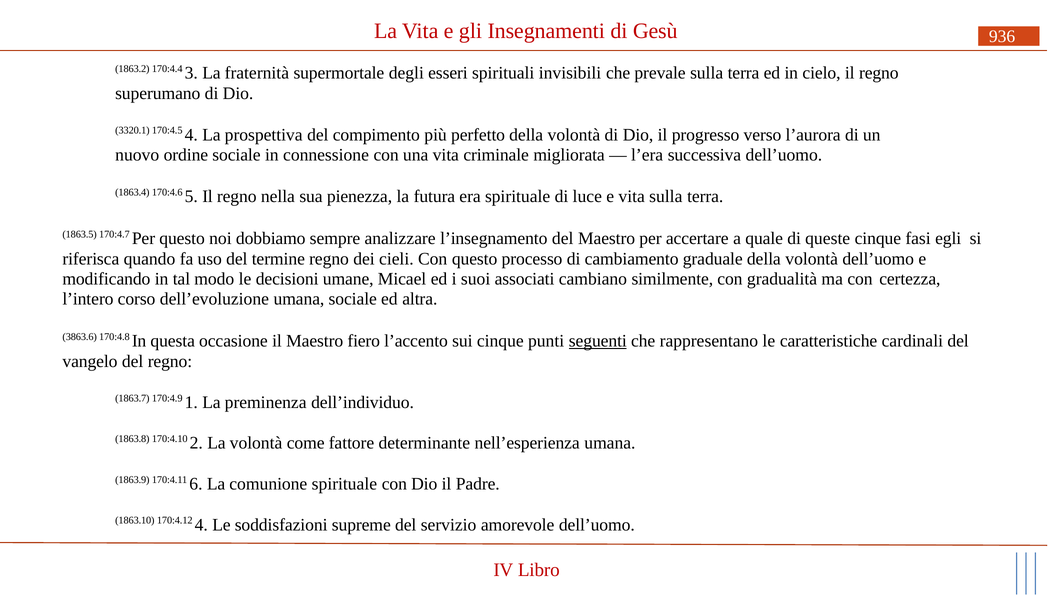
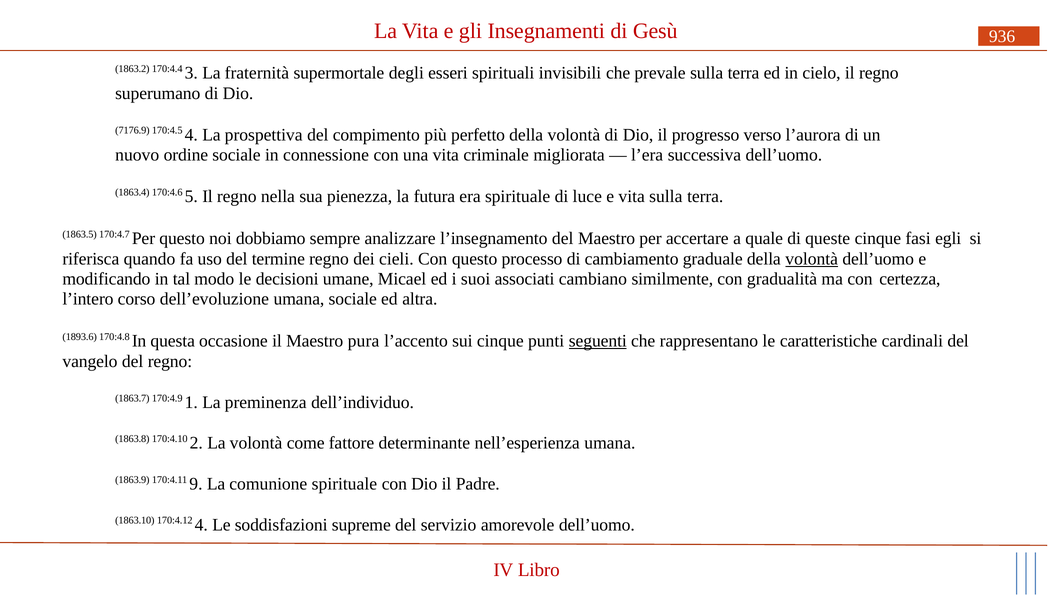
3320.1: 3320.1 -> 7176.9
volontà at (812, 259) underline: none -> present
3863.6: 3863.6 -> 1893.6
fiero: fiero -> pura
6: 6 -> 9
